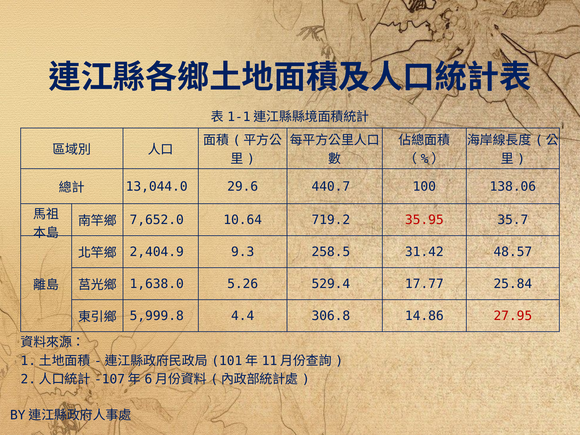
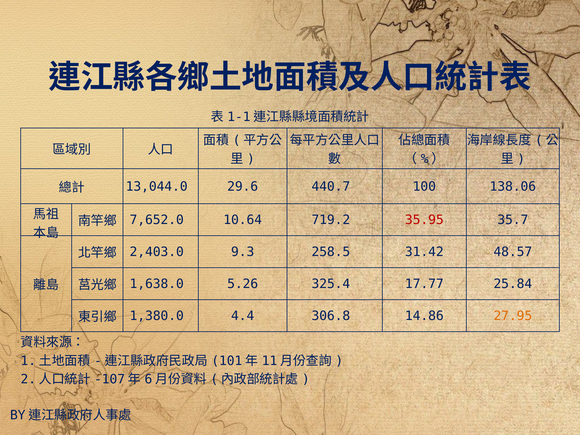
2,404.9: 2,404.9 -> 2,403.0
529.4: 529.4 -> 325.4
5,999.8: 5,999.8 -> 1,380.0
27.95 colour: red -> orange
